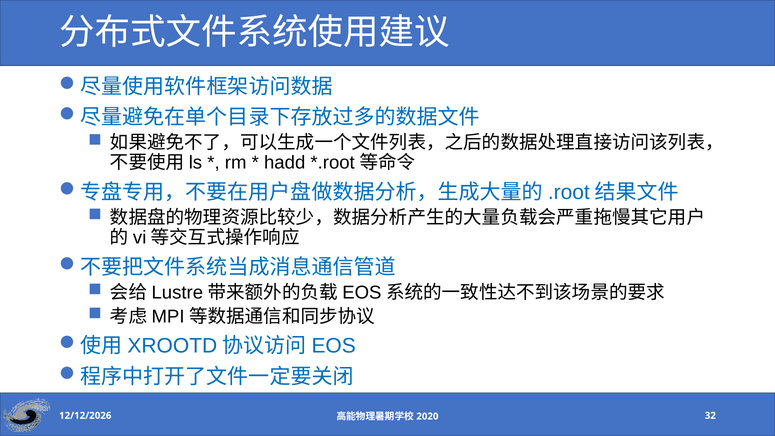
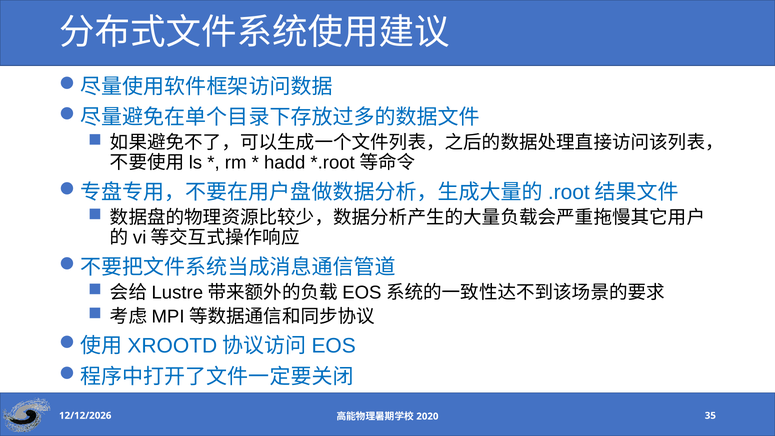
32: 32 -> 35
